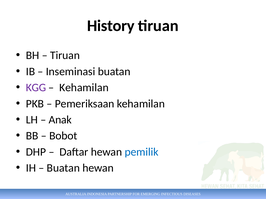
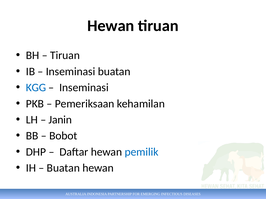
History at (111, 26): History -> Hewan
KGG colour: purple -> blue
Kehamilan at (84, 88): Kehamilan -> Inseminasi
Anak: Anak -> Janin
